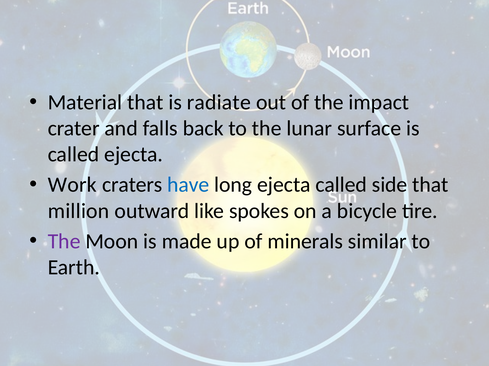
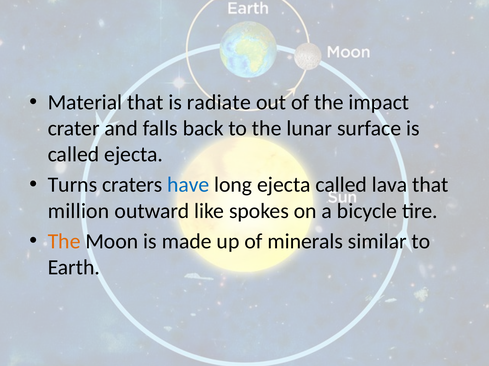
Work: Work -> Turns
side: side -> lava
The at (64, 242) colour: purple -> orange
